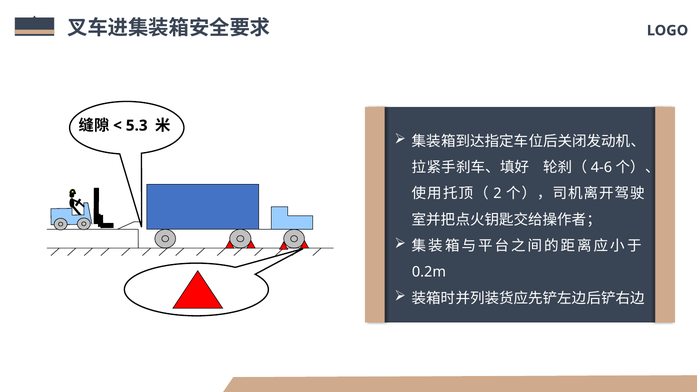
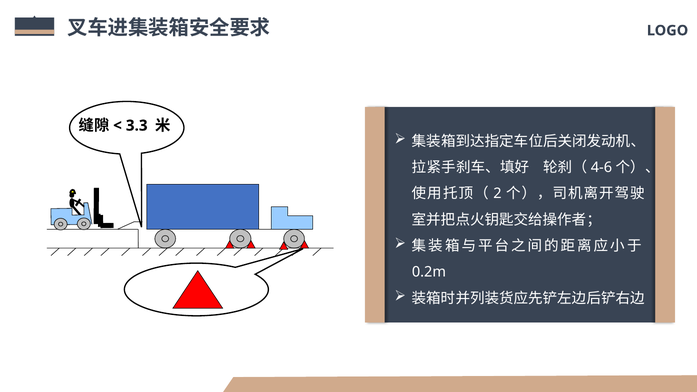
5.3: 5.3 -> 3.3
